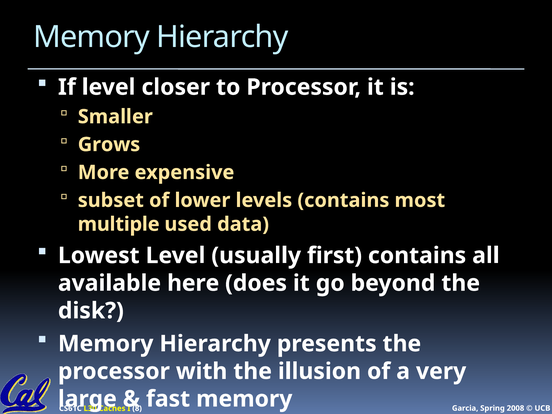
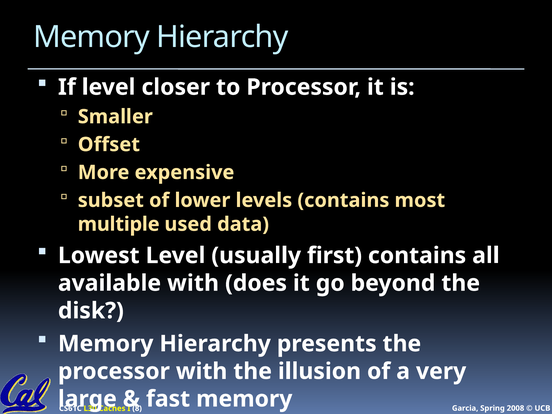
Grows: Grows -> Offset
available here: here -> with
